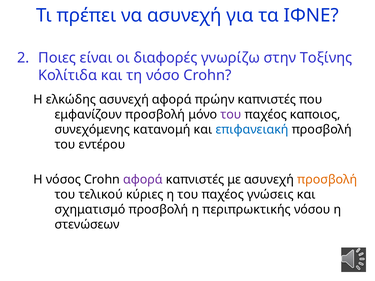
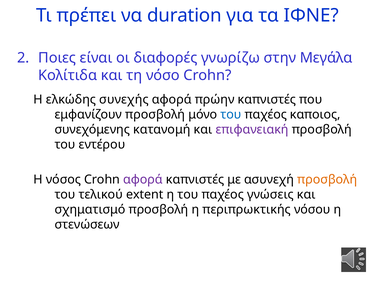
να ασυνεχή: ασυνεχή -> duration
Τοξίνης: Τοξίνης -> Μεγάλα
ελκώδης ασυνεχή: ασυνεχή -> συνεχής
του at (231, 115) colour: purple -> blue
επιφανειακή colour: blue -> purple
κύριες: κύριες -> extent
